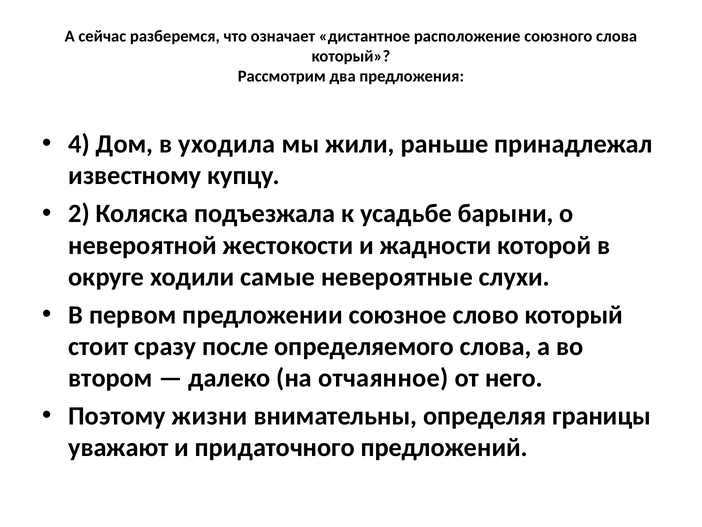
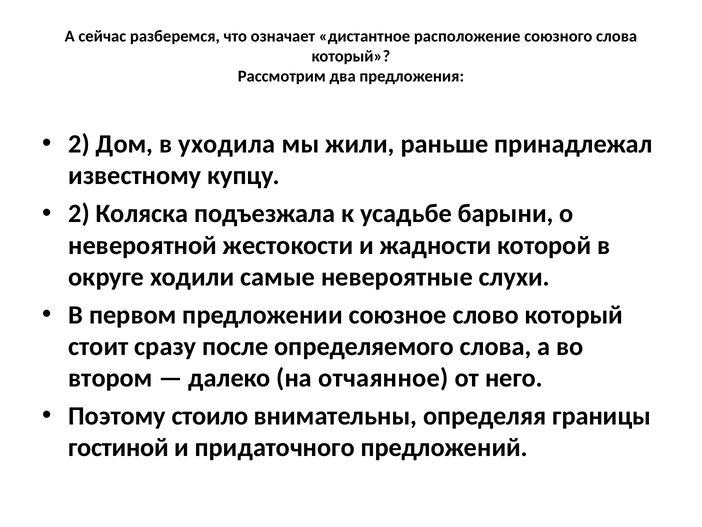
4 at (79, 144): 4 -> 2
жизни: жизни -> стоило
уважают: уважают -> гостиной
